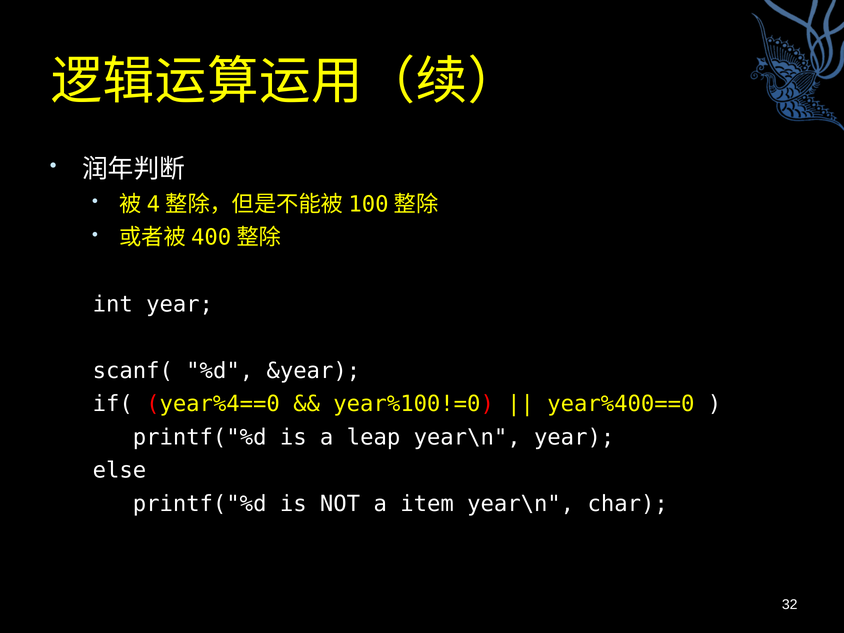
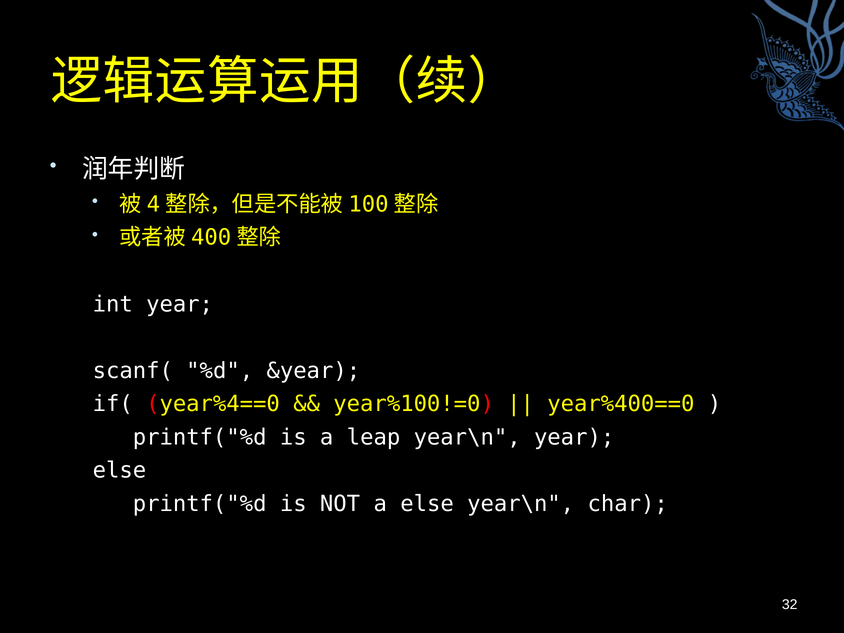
a item: item -> else
